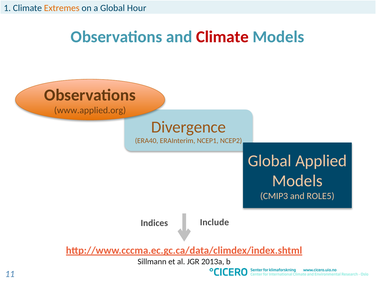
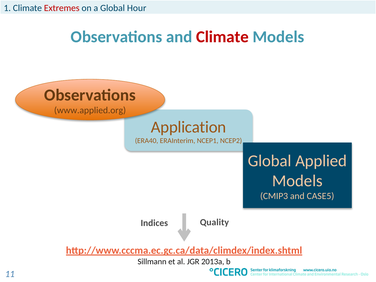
Extremes colour: orange -> red
Divergence: Divergence -> Application
ROLE5: ROLE5 -> CASE5
Include: Include -> Quality
